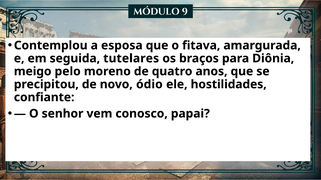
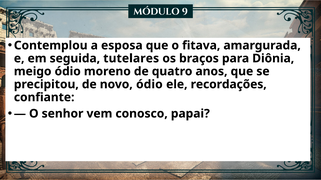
meigo pelo: pelo -> ódio
hostilidades: hostilidades -> recordações
